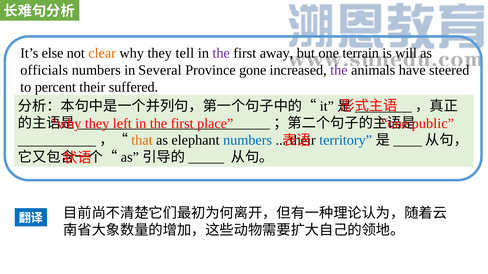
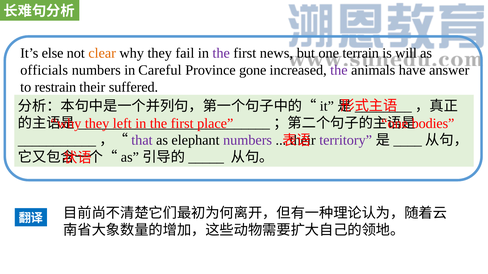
tell: tell -> fail
away: away -> news
Several: Several -> Careful
steered: steered -> answer
percent: percent -> restrain
public: public -> bodies
that colour: orange -> purple
numbers at (248, 140) colour: blue -> purple
territory colour: blue -> purple
